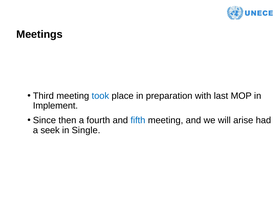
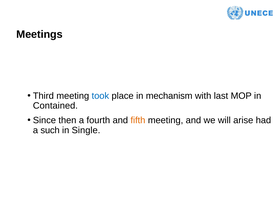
preparation: preparation -> mechanism
Implement: Implement -> Contained
fifth colour: blue -> orange
seek: seek -> such
